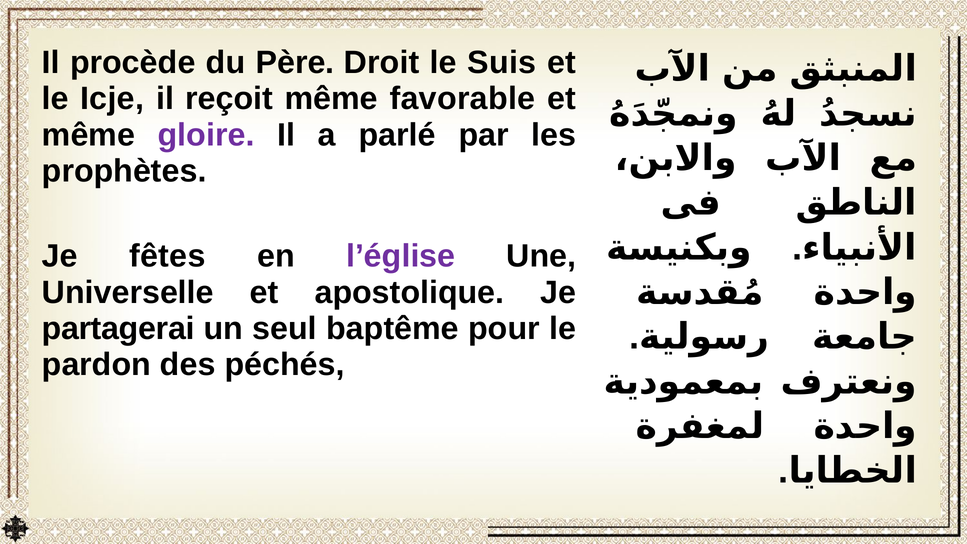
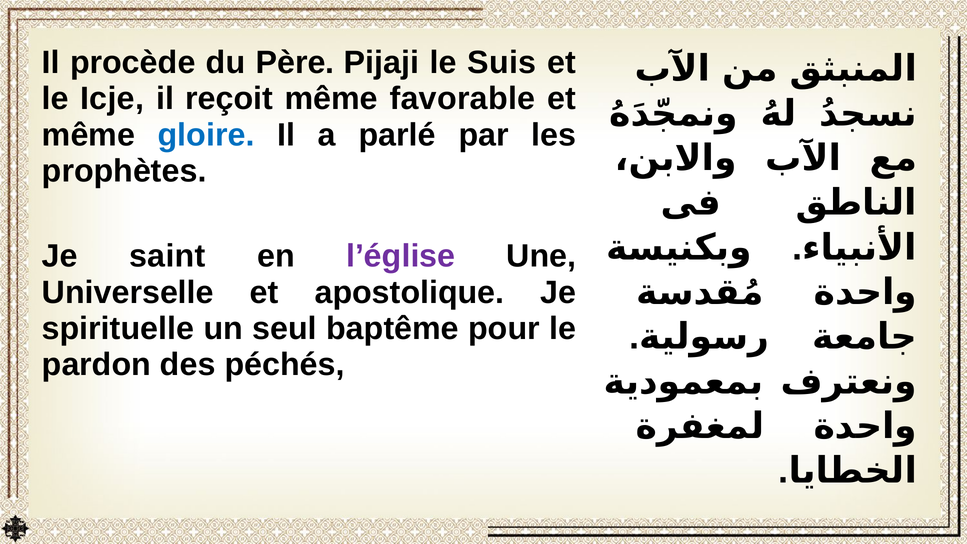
Droit: Droit -> Pijaji
gloire colour: purple -> blue
fêtes: fêtes -> saint
partagerai: partagerai -> spirituelle
